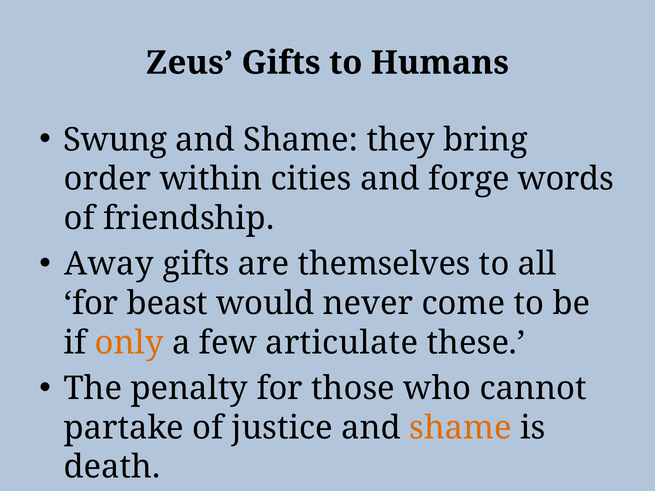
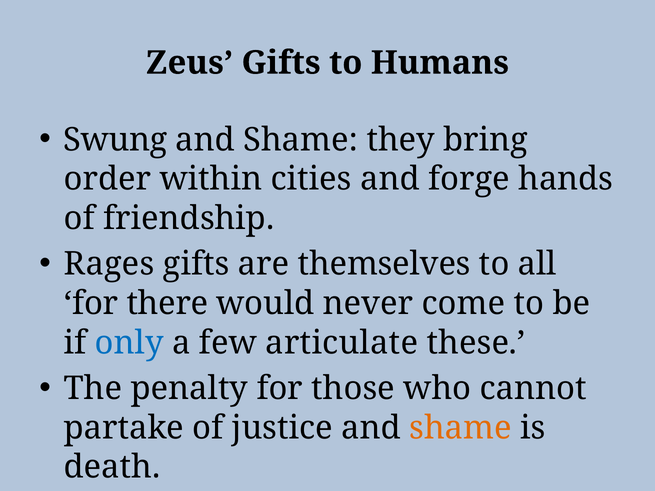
words: words -> hands
Away: Away -> Rages
beast: beast -> there
only colour: orange -> blue
